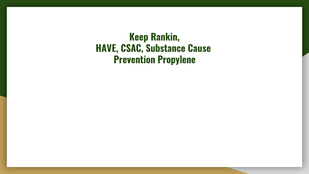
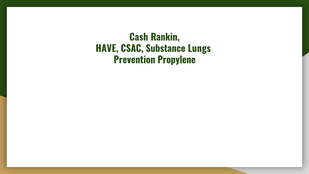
Keep: Keep -> Cash
Cause: Cause -> Lungs
